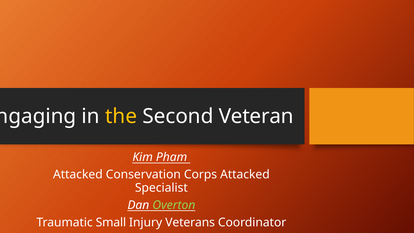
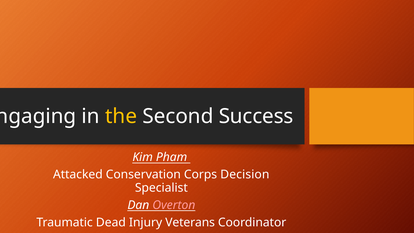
Veteran: Veteran -> Success
Corps Attacked: Attacked -> Decision
Overton colour: light green -> pink
Small: Small -> Dead
